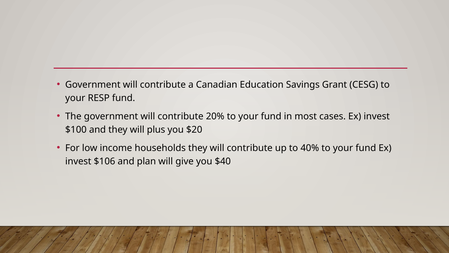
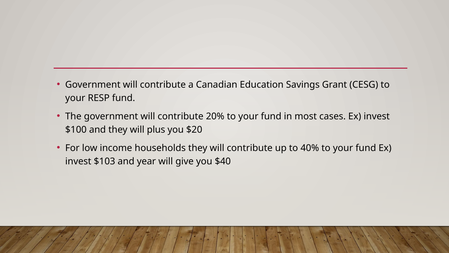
$106: $106 -> $103
plan: plan -> year
